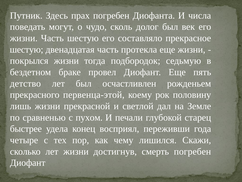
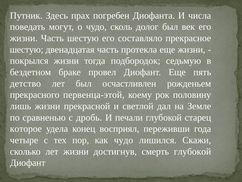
пухом: пухом -> дробь
быстрее: быстрее -> которое
как чему: чему -> чудо
смерть погребен: погребен -> глубокой
